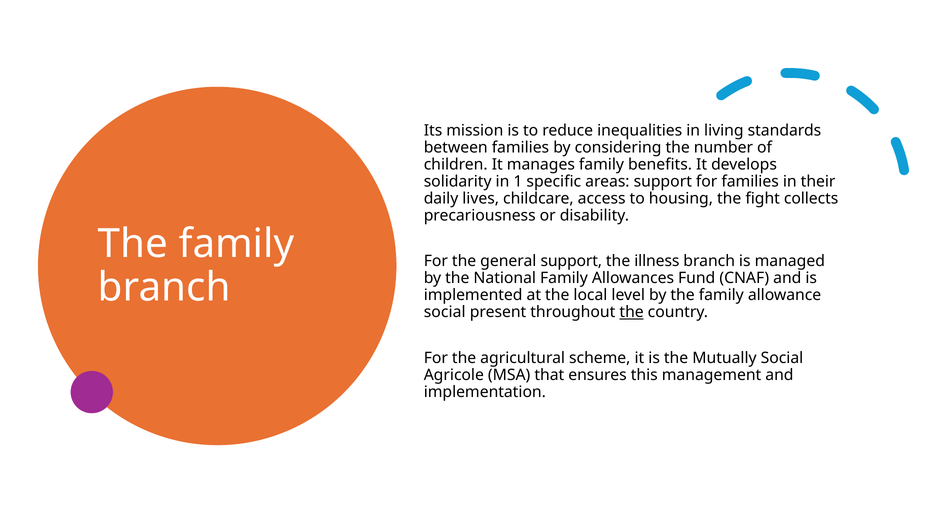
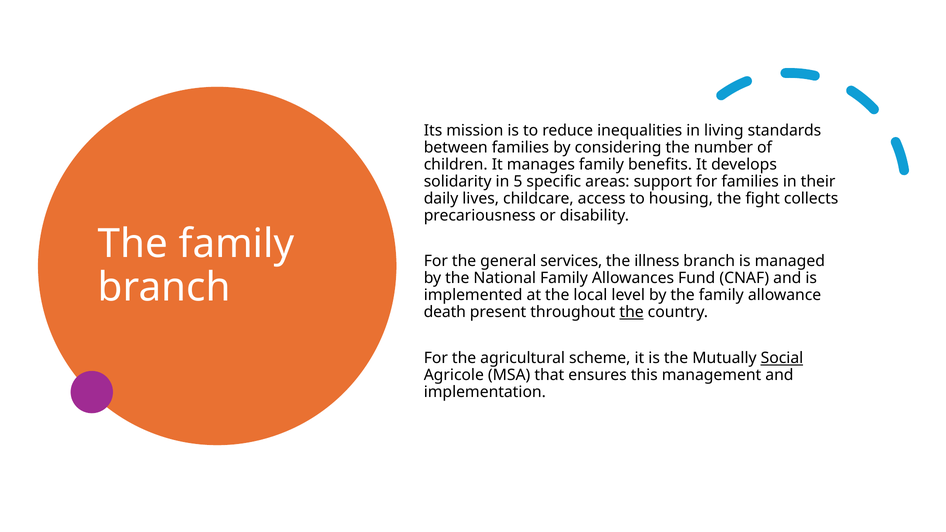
1: 1 -> 5
general support: support -> services
social at (445, 312): social -> death
Social at (782, 358) underline: none -> present
